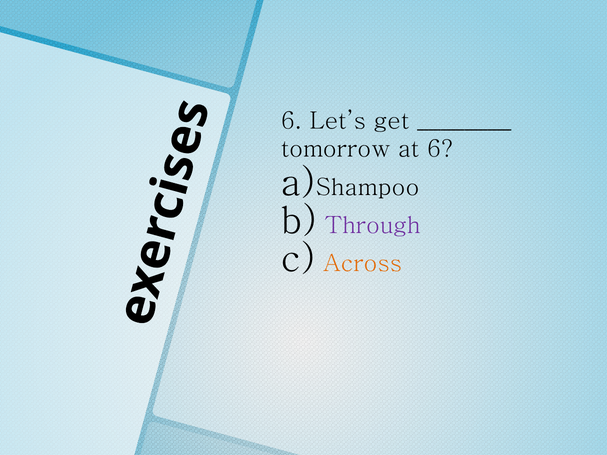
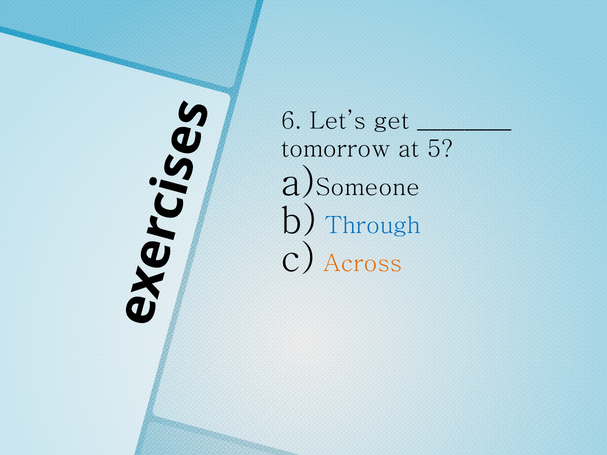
at 6: 6 -> 5
Shampoo: Shampoo -> Someone
Through colour: purple -> blue
